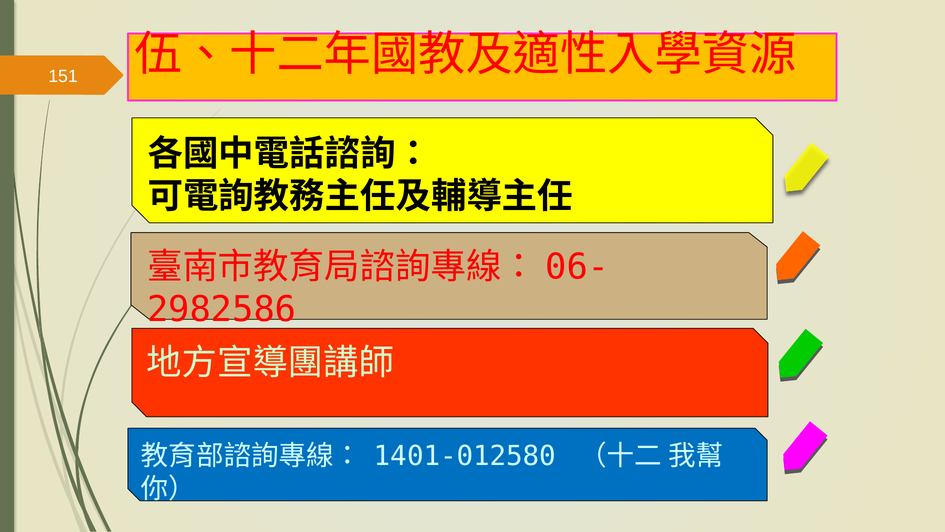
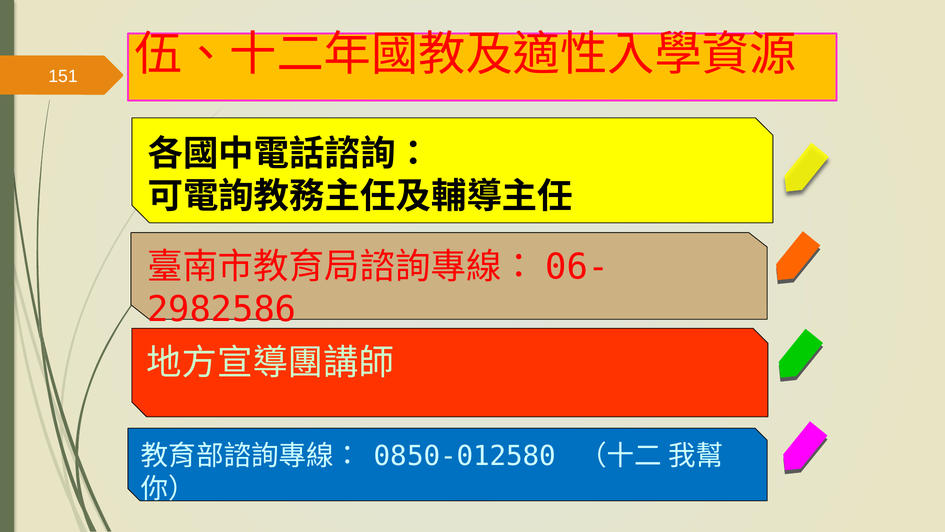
1401-012580: 1401-012580 -> 0850-012580
